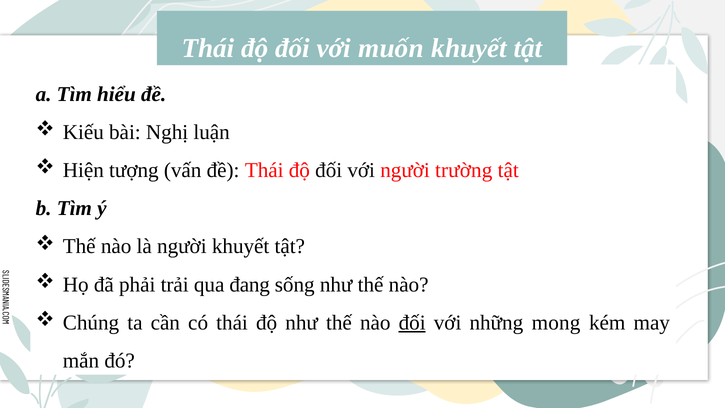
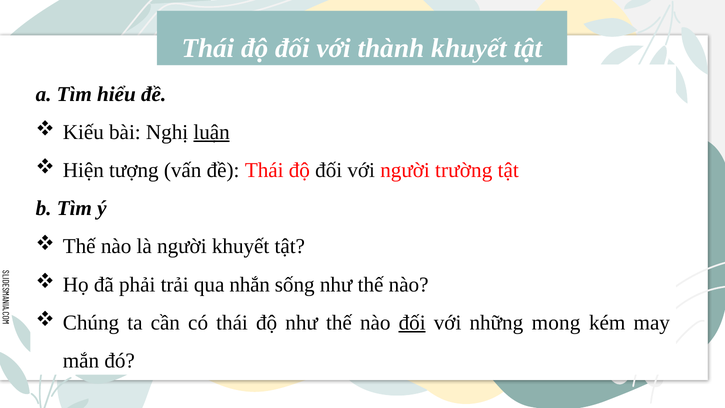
muốn: muốn -> thành
luận underline: none -> present
đang: đang -> nhắn
